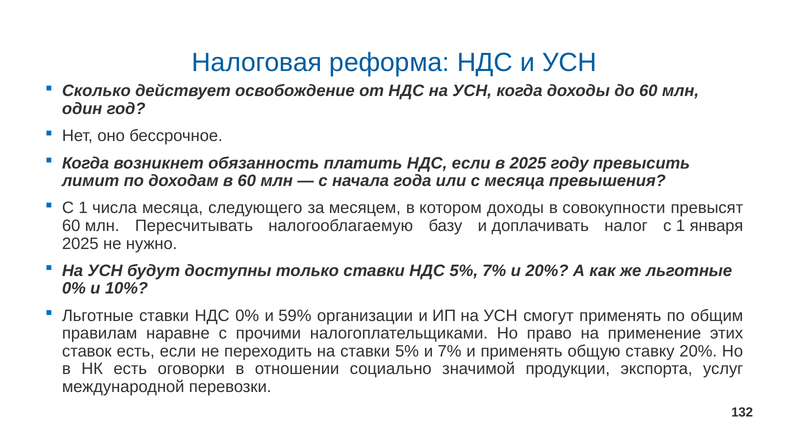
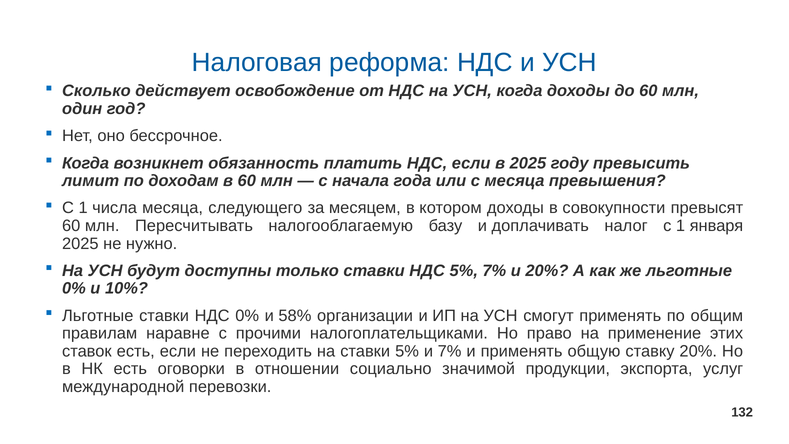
59%: 59% -> 58%
